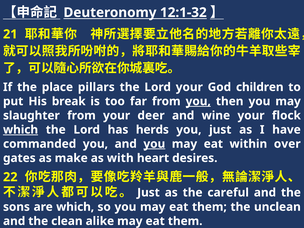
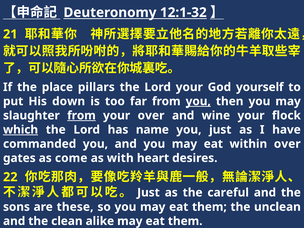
children: children -> yourself
break: break -> down
from at (81, 115) underline: none -> present
your deer: deer -> over
herds: herds -> name
you at (154, 144) underline: present -> none
make: make -> come
are which: which -> these
